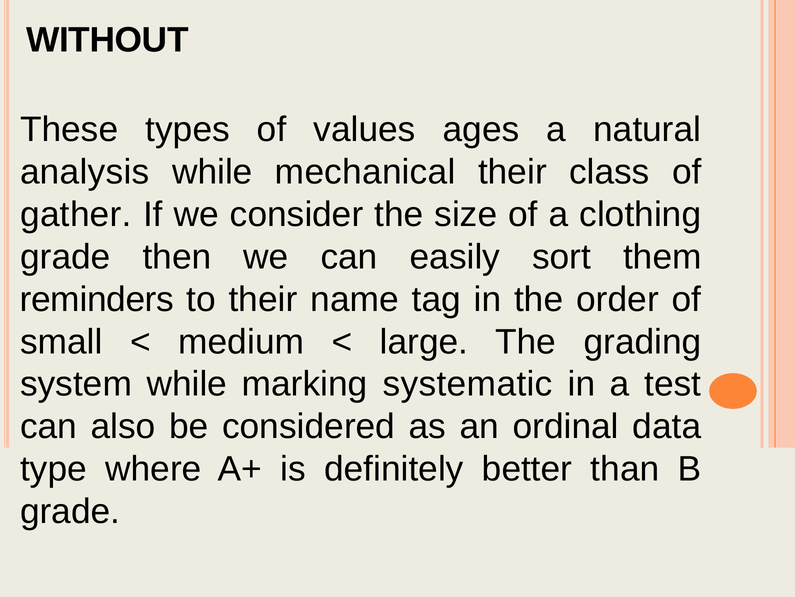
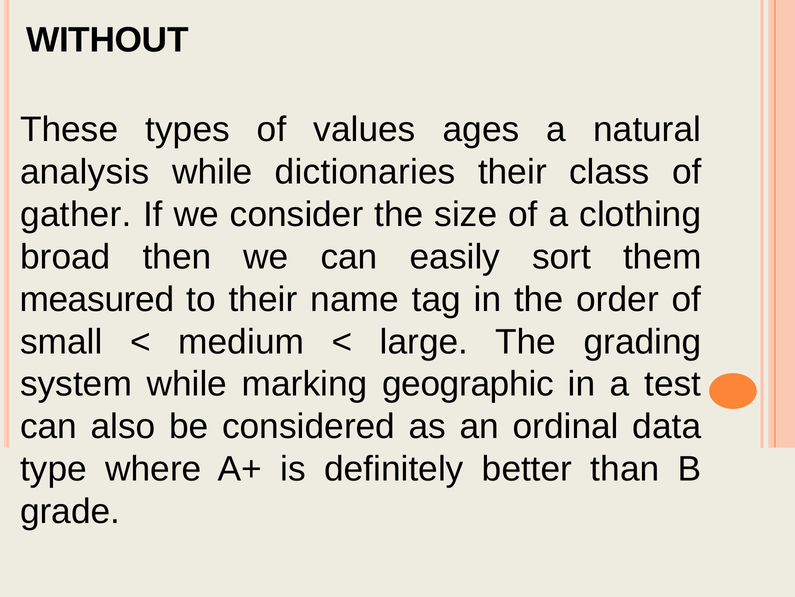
mechanical: mechanical -> dictionaries
grade at (65, 257): grade -> broad
reminders: reminders -> measured
systematic: systematic -> geographic
